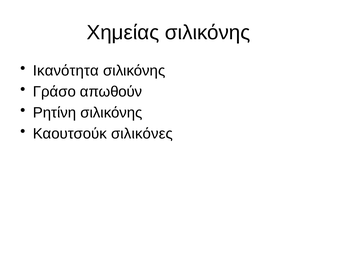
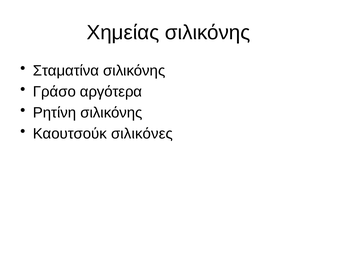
Ικανότητα: Ικανότητα -> Σταματίνα
απωθούν: απωθούν -> αργότερα
